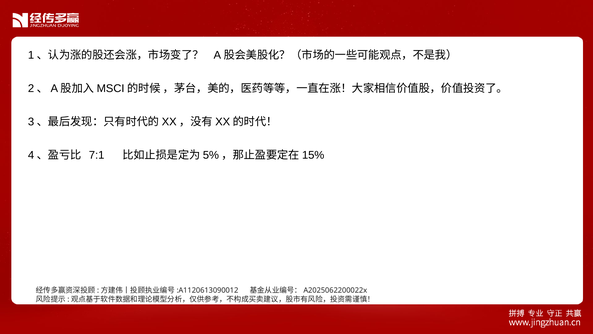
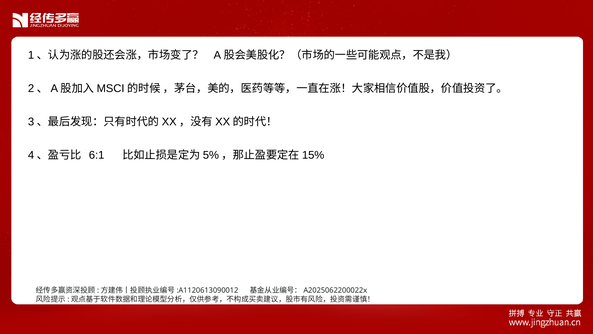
7:1: 7:1 -> 6:1
